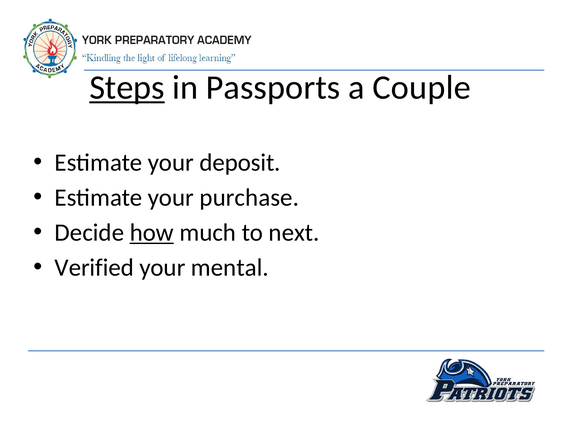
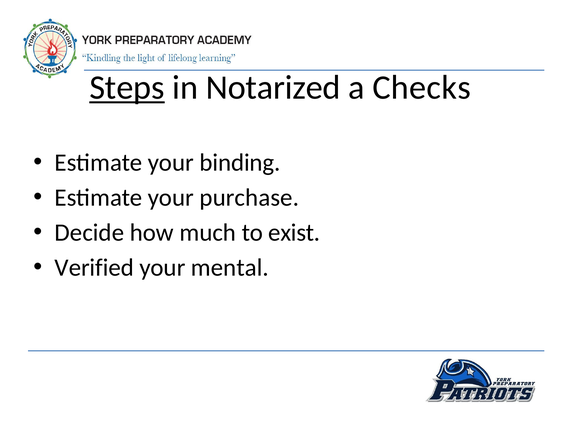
Passports: Passports -> Notarized
Couple: Couple -> Checks
deposit: deposit -> binding
how underline: present -> none
next: next -> exist
